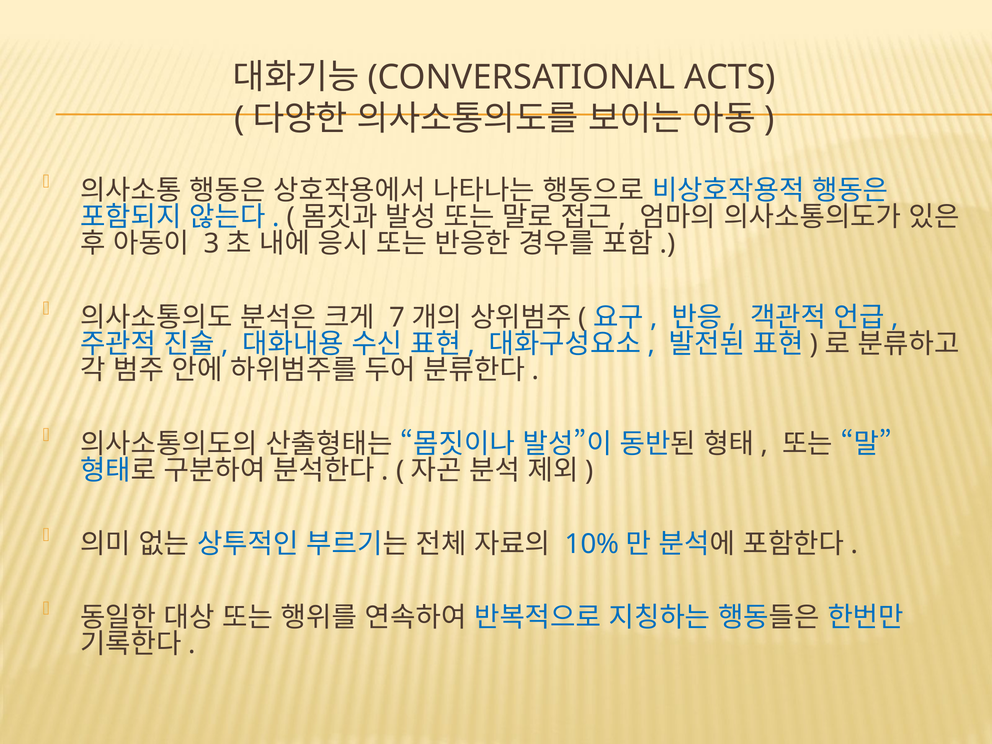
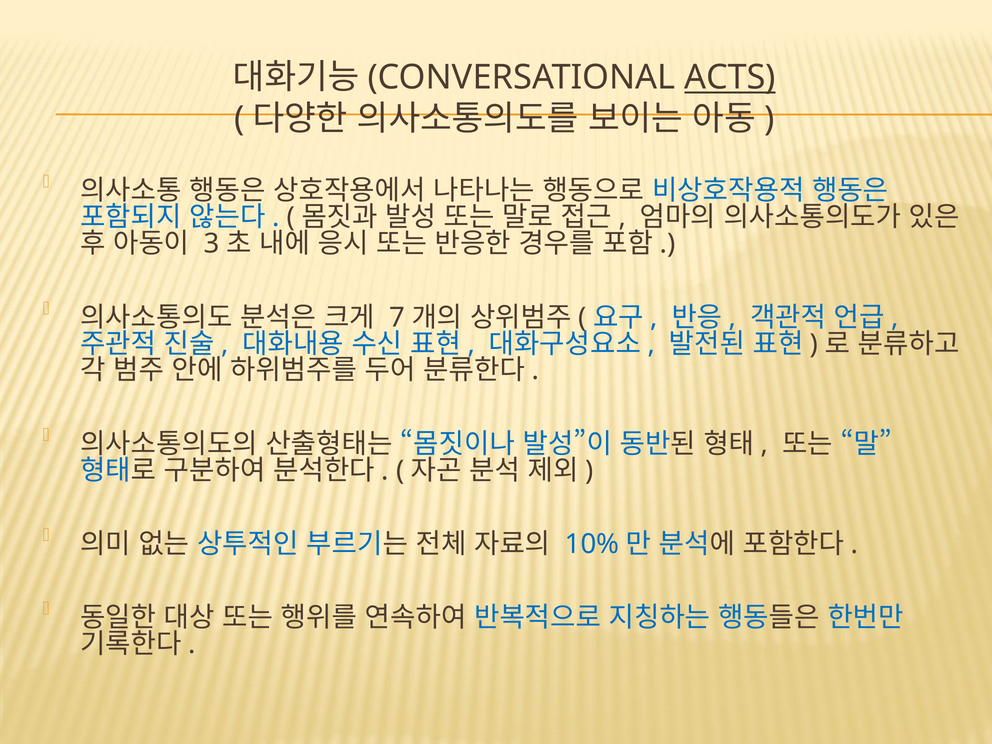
ACTS underline: none -> present
